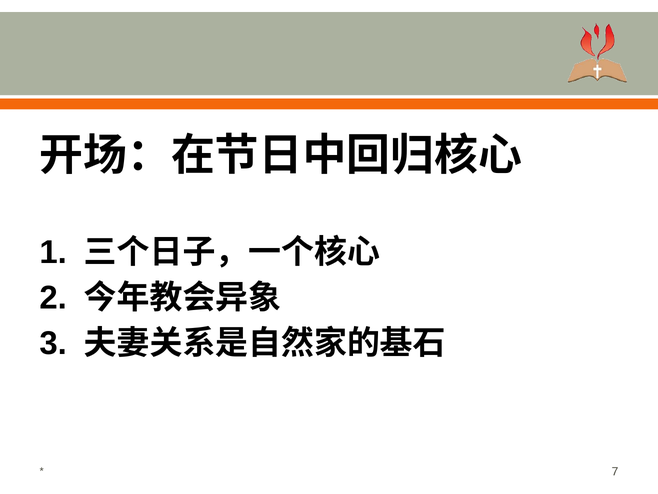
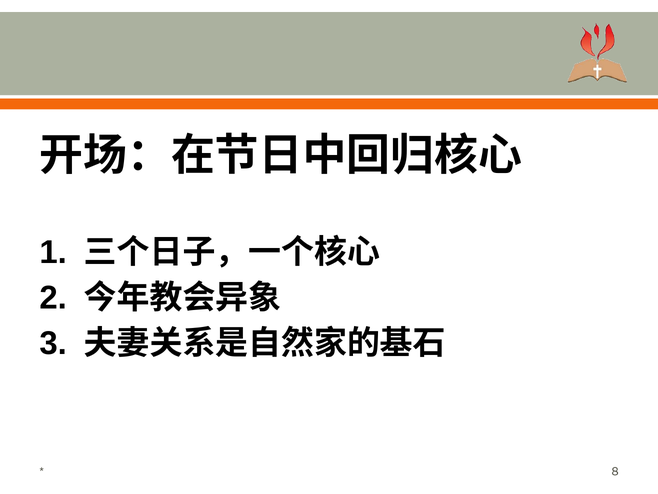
7: 7 -> 8
